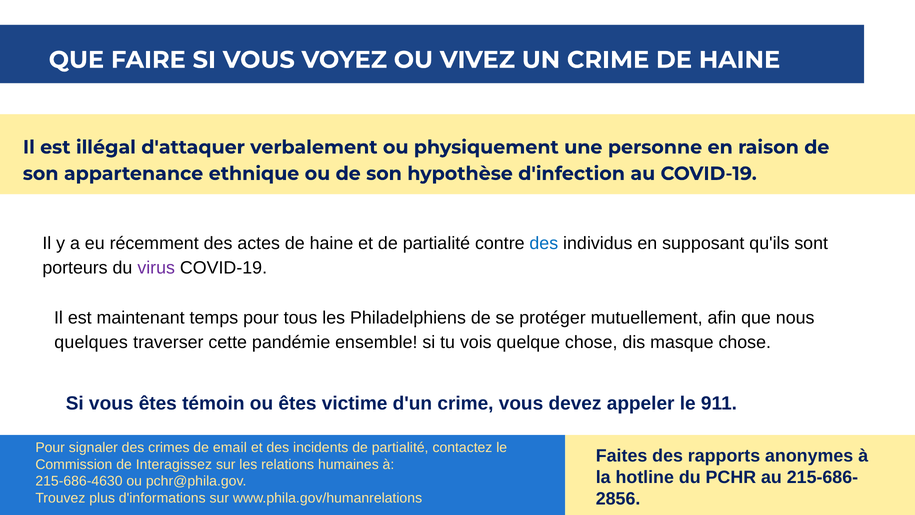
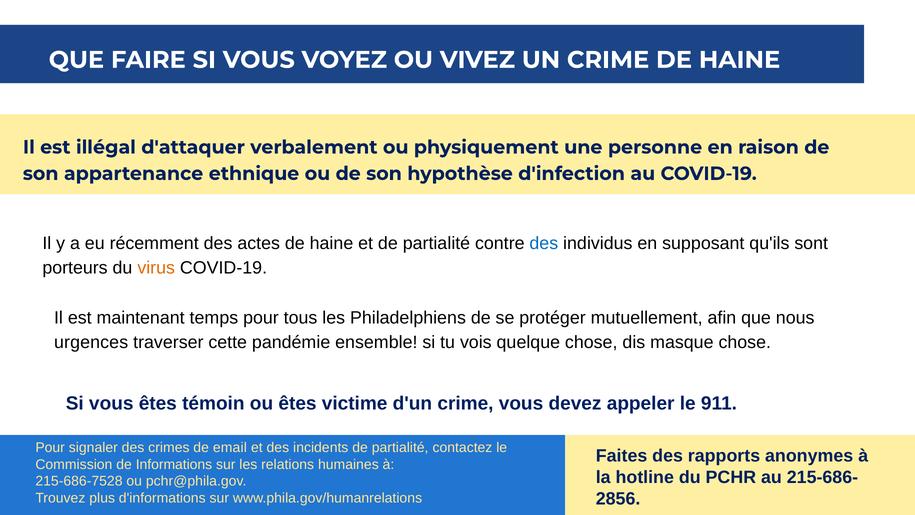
virus colour: purple -> orange
quelques: quelques -> urgences
Interagissez: Interagissez -> Informations
215-686-4630: 215-686-4630 -> 215-686-7528
